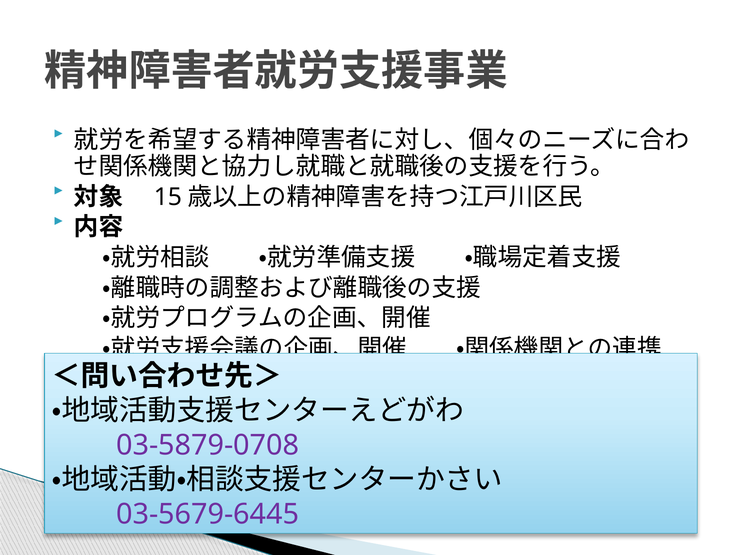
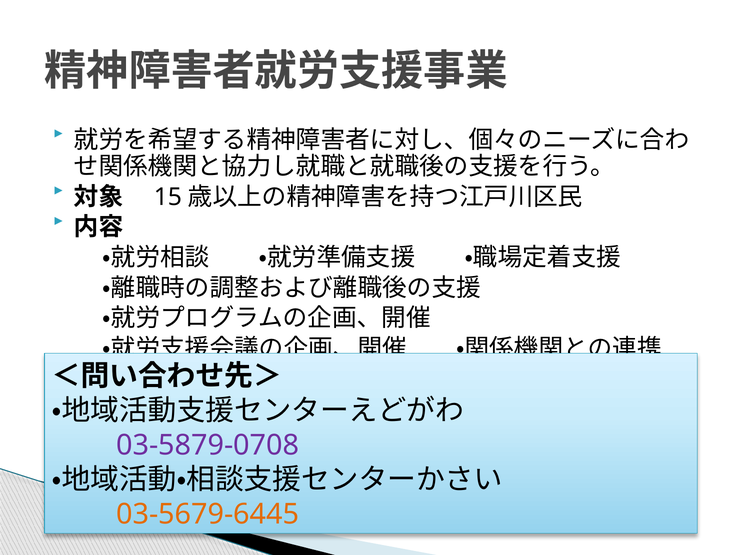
03-5679-6445 colour: purple -> orange
